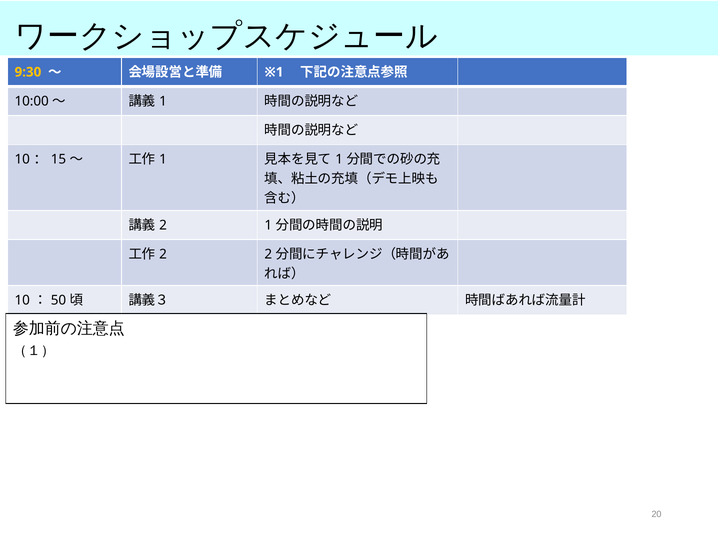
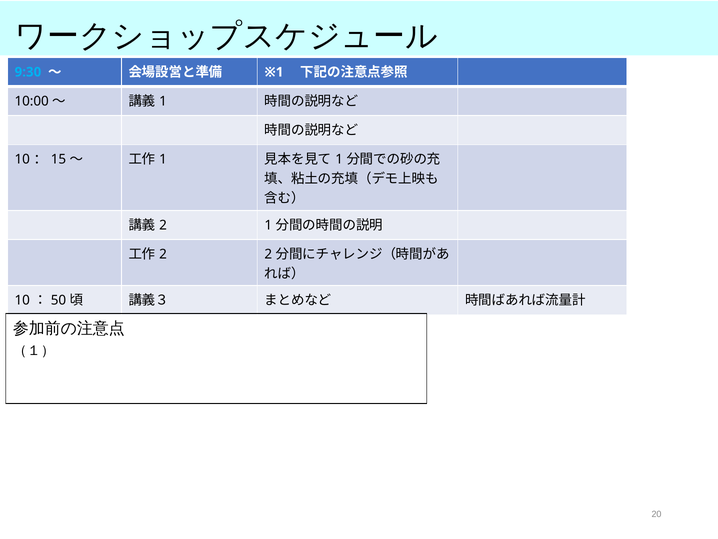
9:30 colour: yellow -> light blue
